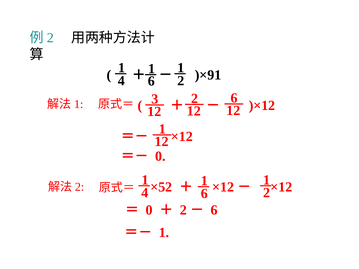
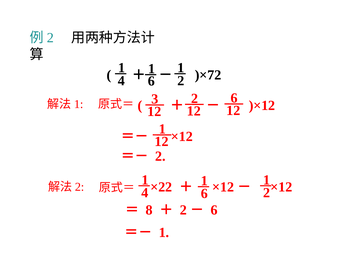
)×91: )×91 -> )×72
0 at (160, 156): 0 -> 2
×52: ×52 -> ×22
0 at (149, 210): 0 -> 8
